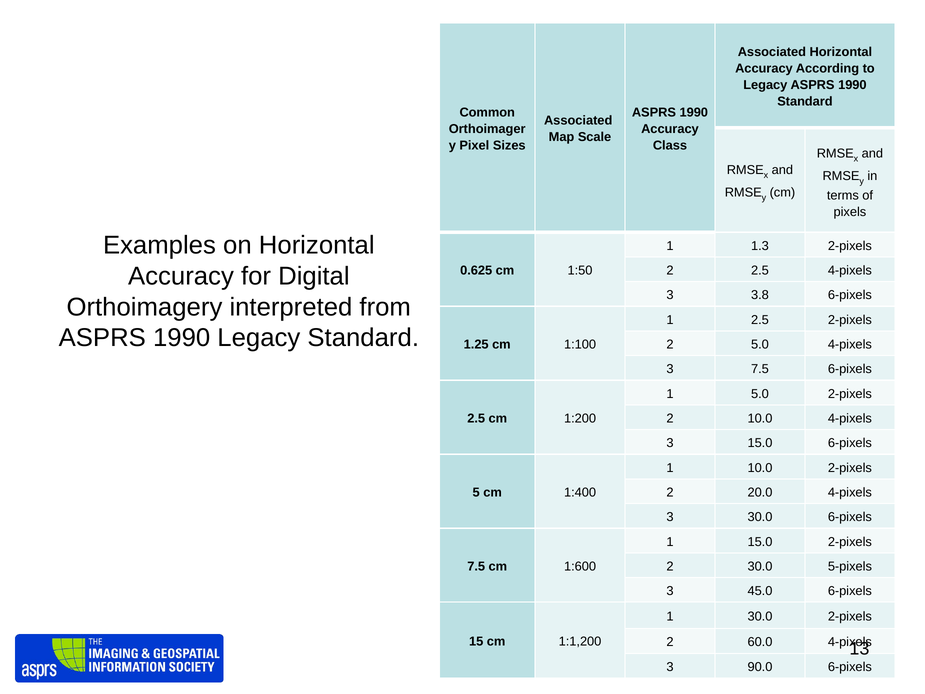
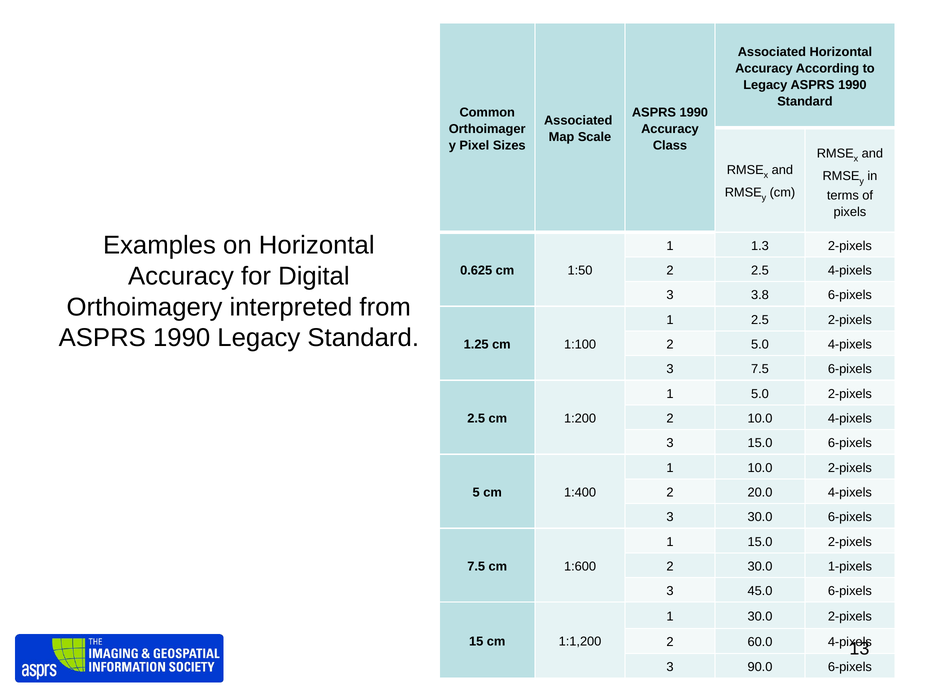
5-pixels: 5-pixels -> 1-pixels
